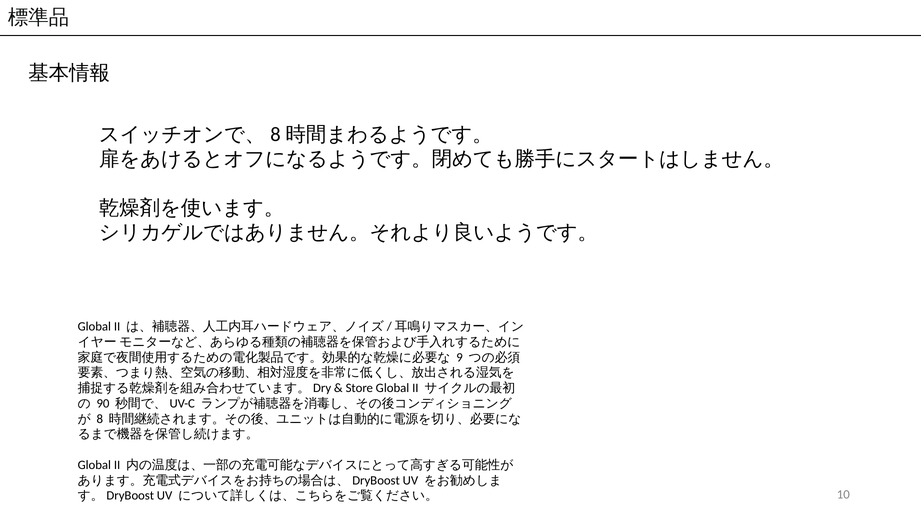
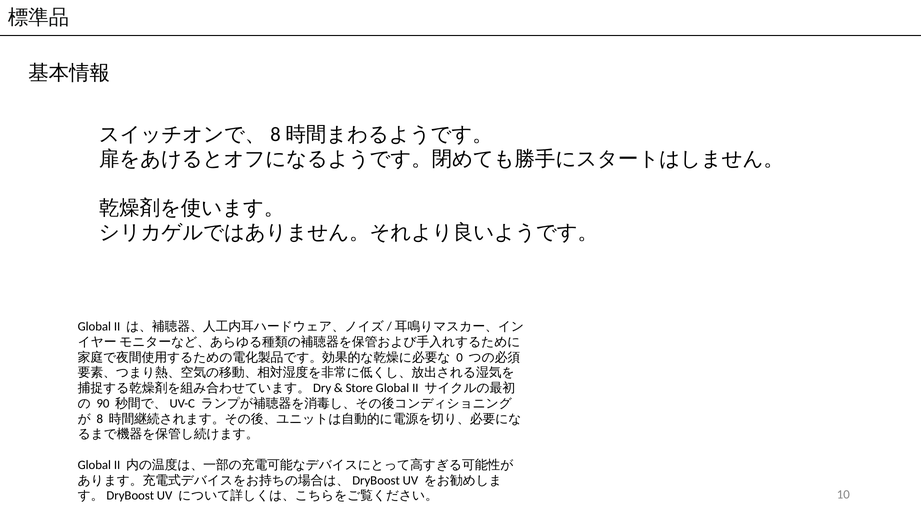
9: 9 -> 0
